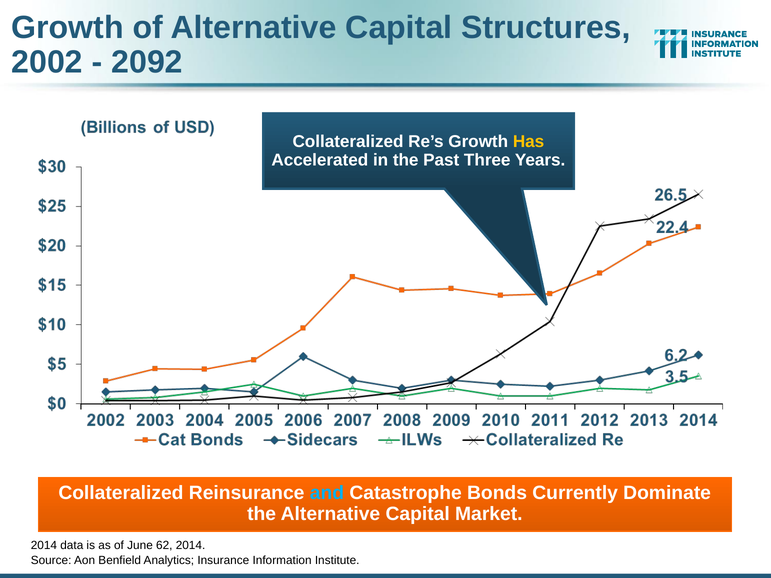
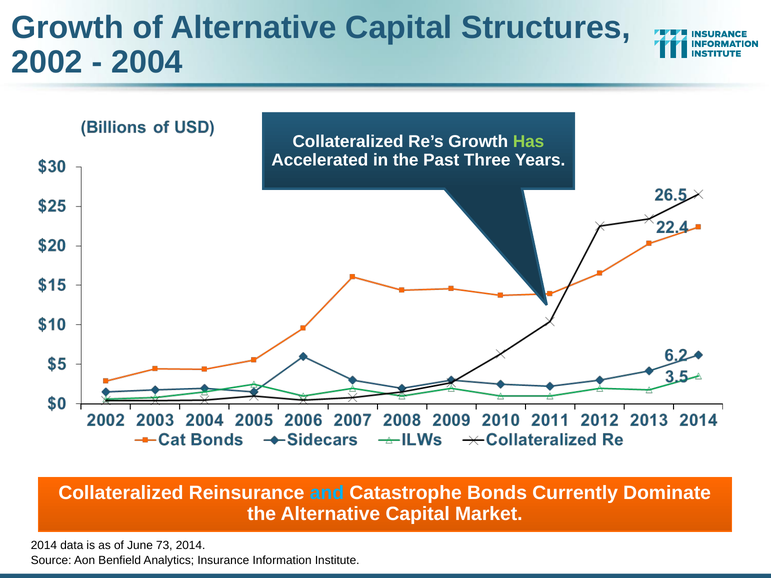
2092: 2092 -> 2004
Has colour: yellow -> light green
62: 62 -> 73
